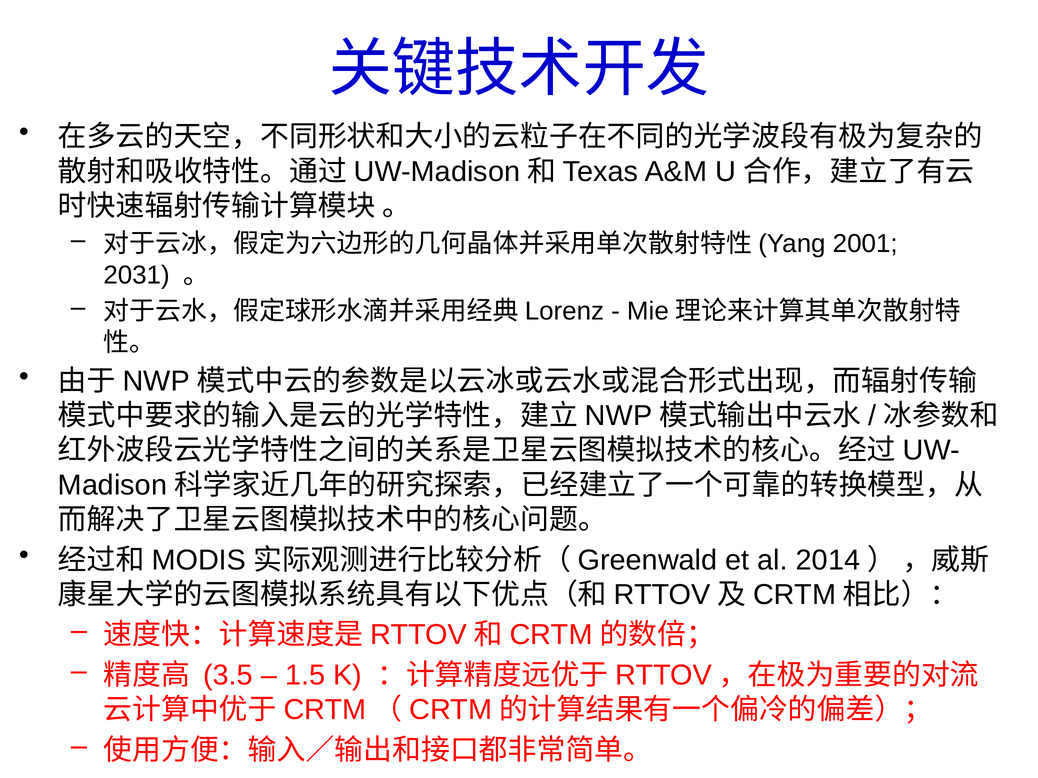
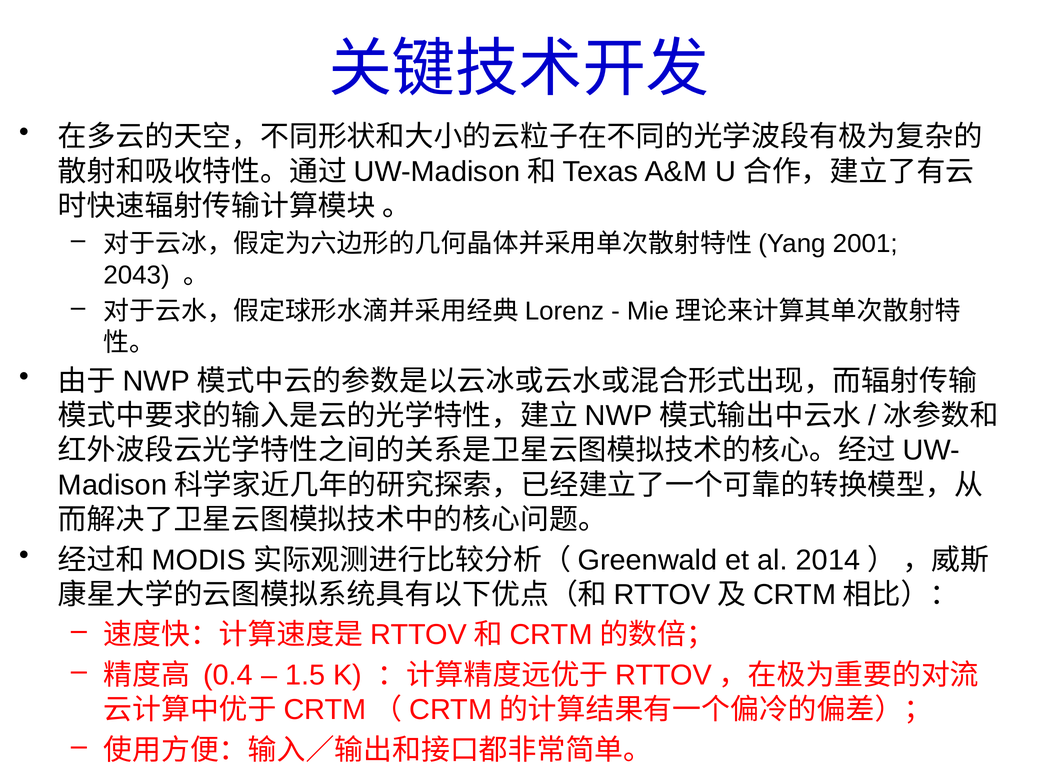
2031: 2031 -> 2043
3.5: 3.5 -> 0.4
